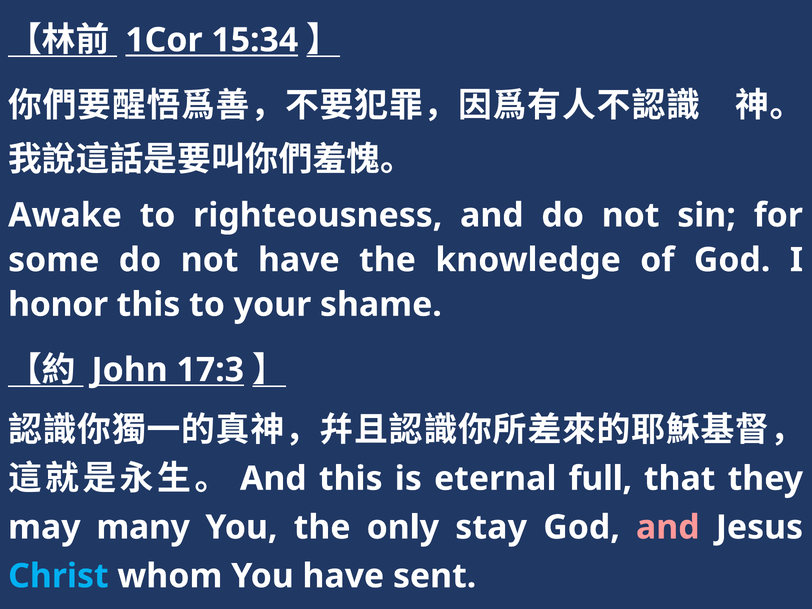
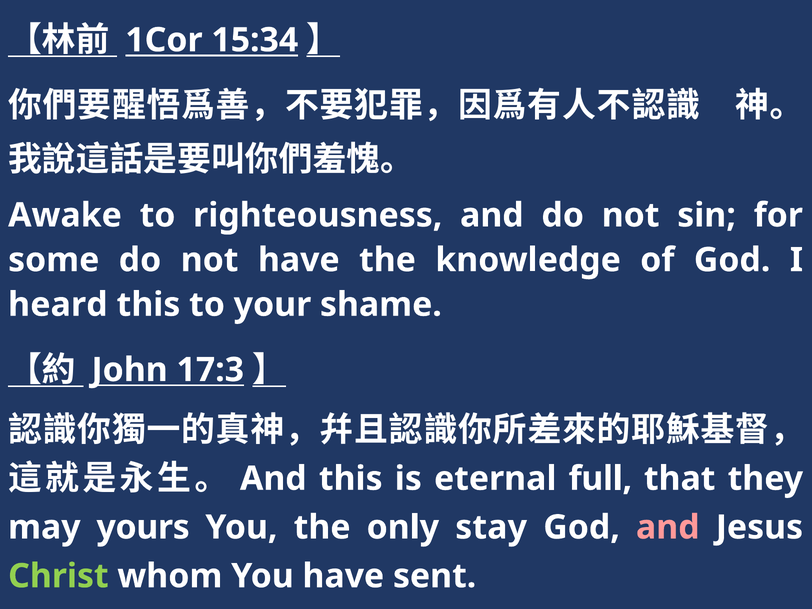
honor: honor -> heard
many: many -> yours
Christ colour: light blue -> light green
